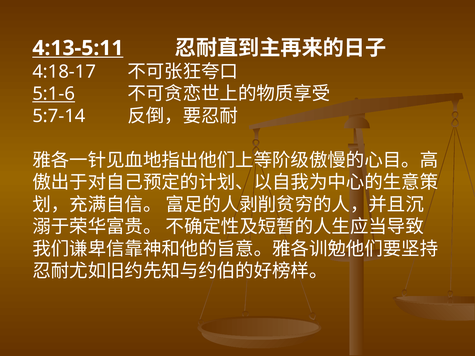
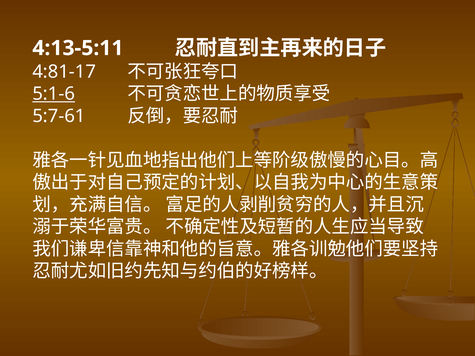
4:13-5:11 underline: present -> none
4:18-17: 4:18-17 -> 4:81-17
5:7-14: 5:7-14 -> 5:7-61
